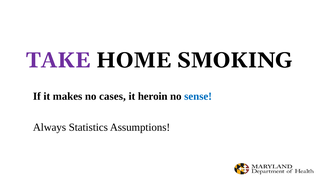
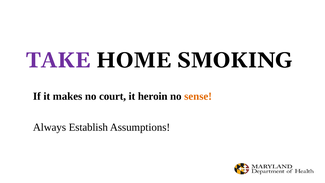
cases: cases -> court
sense colour: blue -> orange
Statistics: Statistics -> Establish
